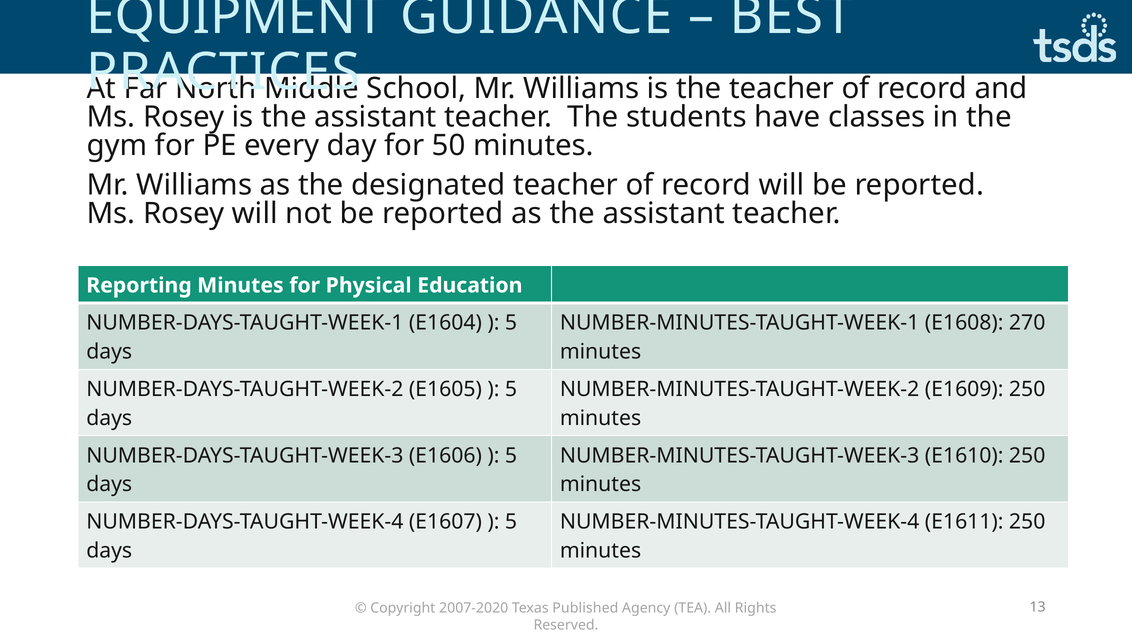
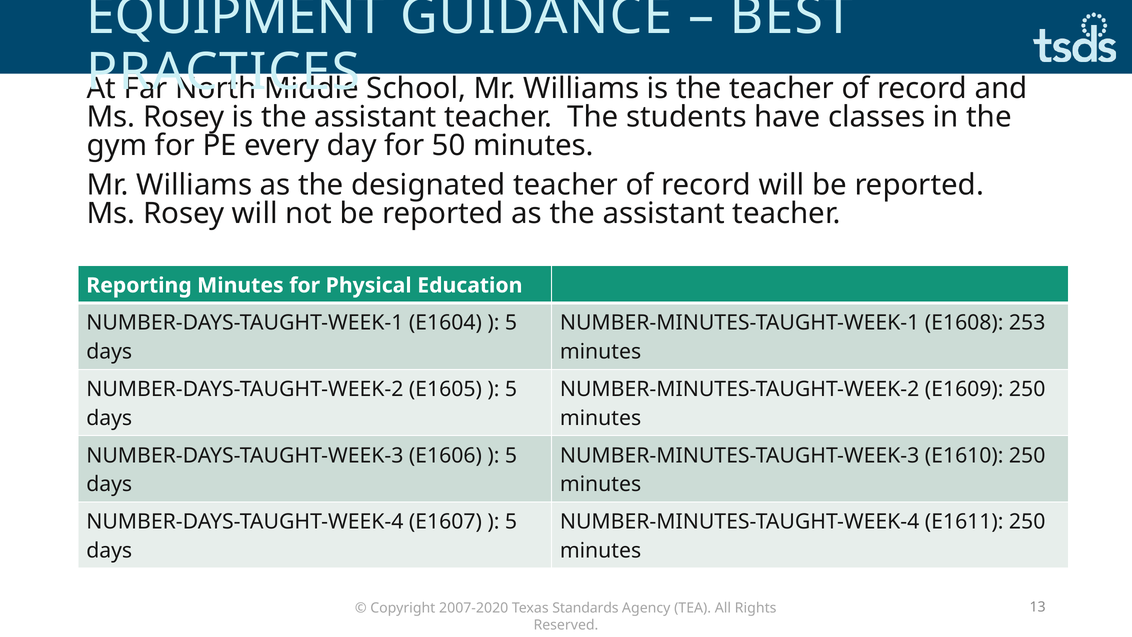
270: 270 -> 253
Published: Published -> Standards
